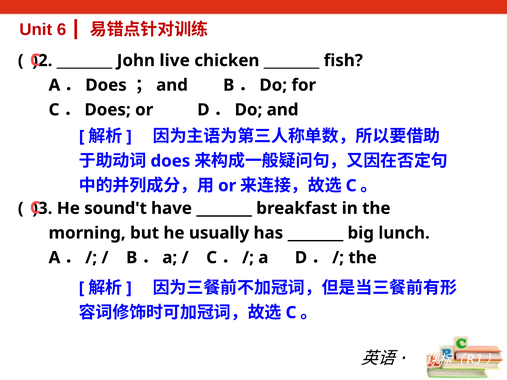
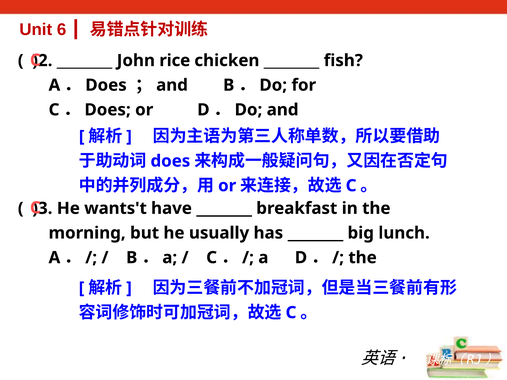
live: live -> rice
sound't: sound't -> wants't
